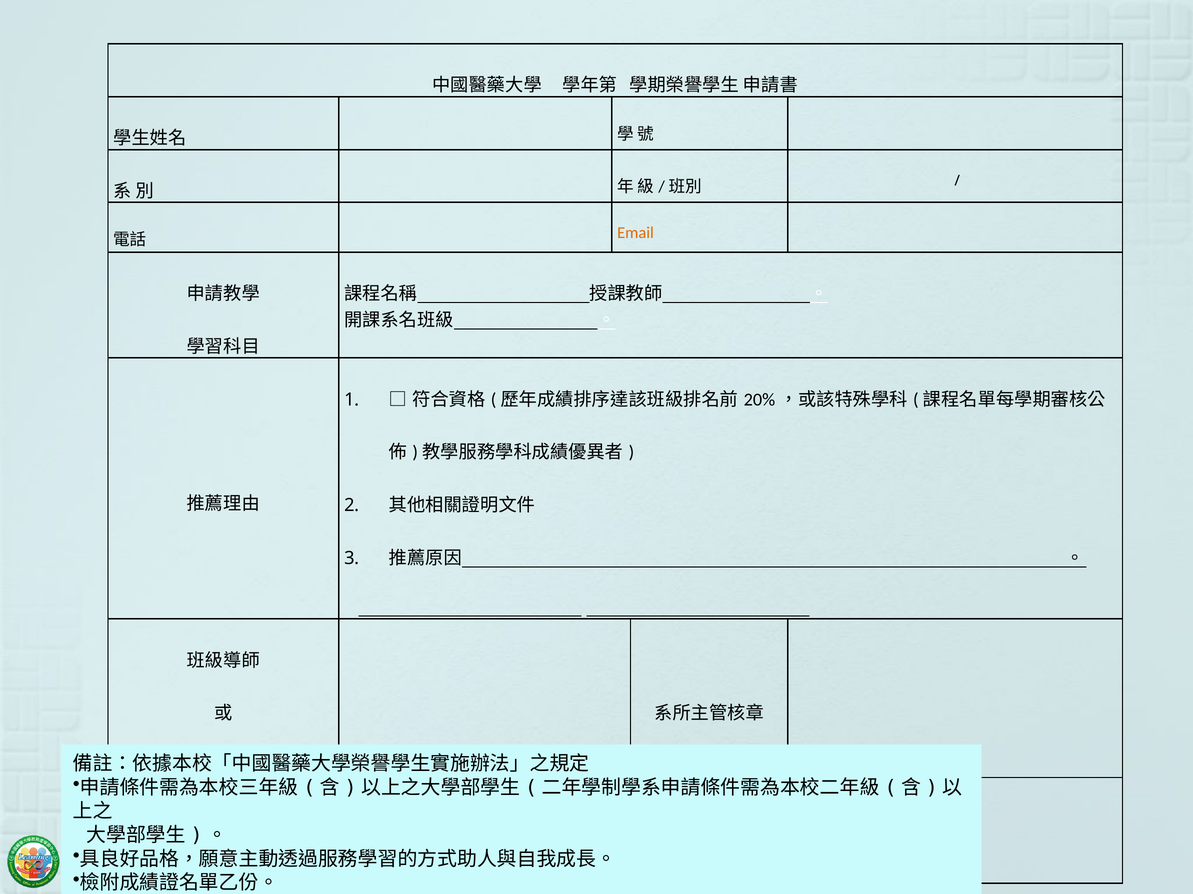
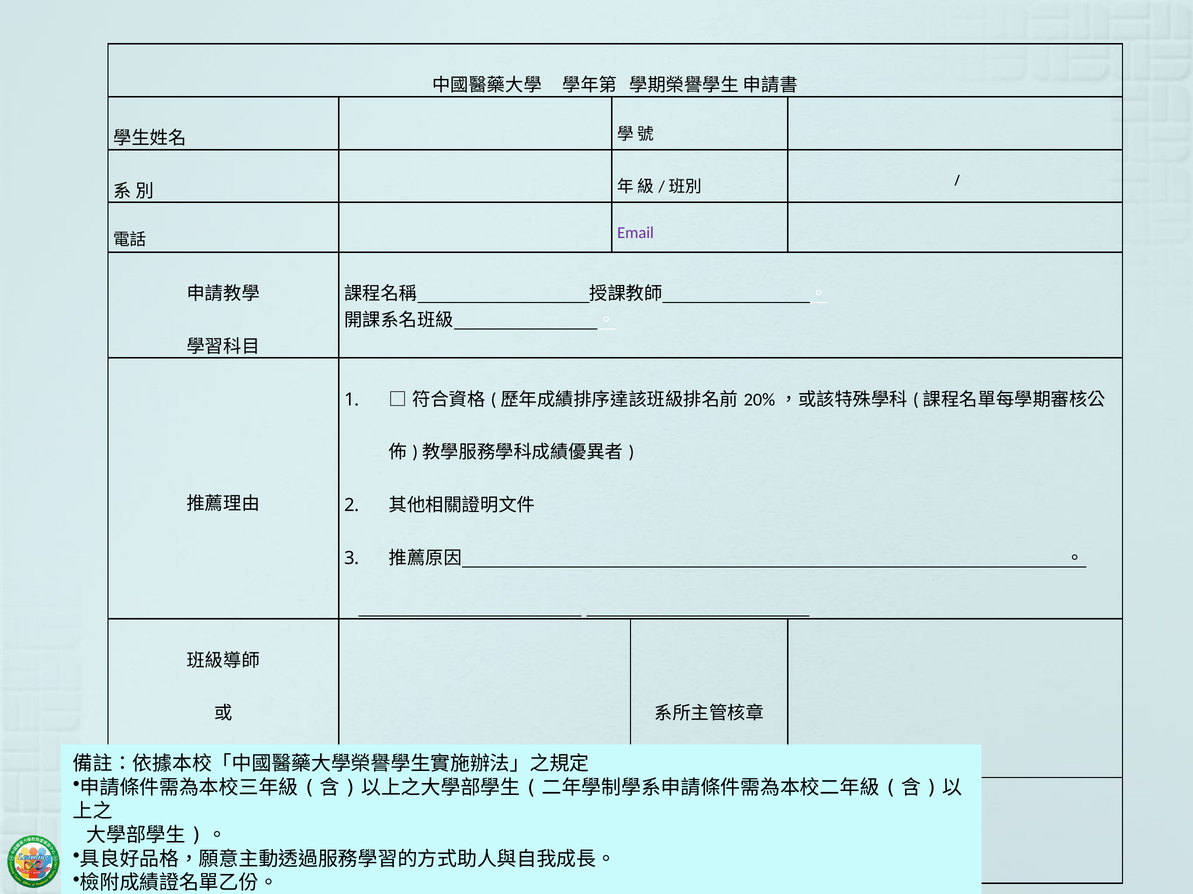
Email colour: orange -> purple
